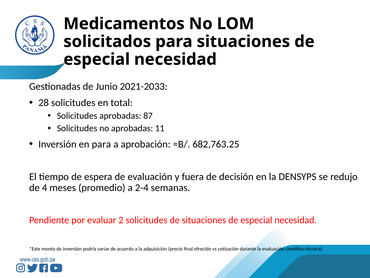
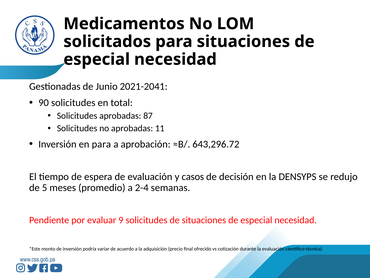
2021-2033: 2021-2033 -> 2021-2041
28: 28 -> 90
682,763.25: 682,763.25 -> 643,296.72
fuera: fuera -> casos
4: 4 -> 5
2: 2 -> 9
